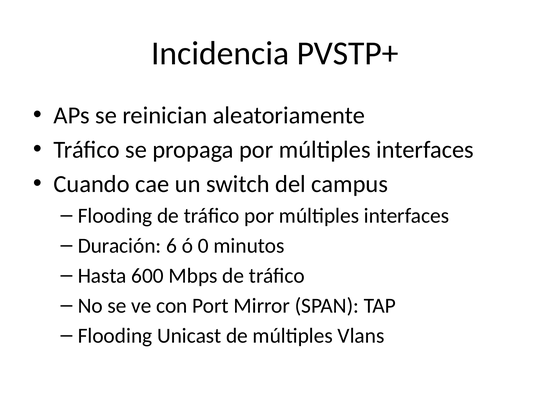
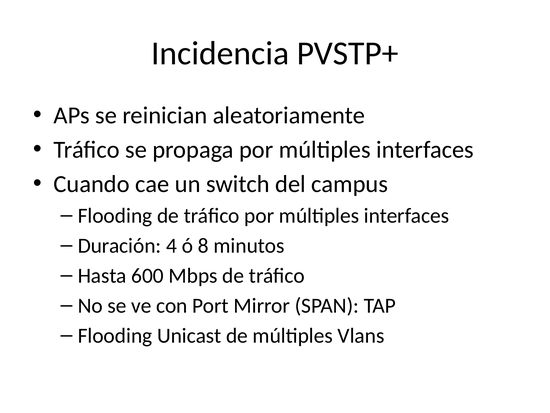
6: 6 -> 4
0: 0 -> 8
